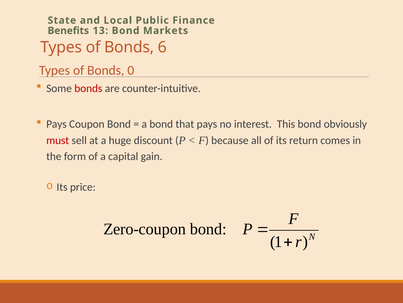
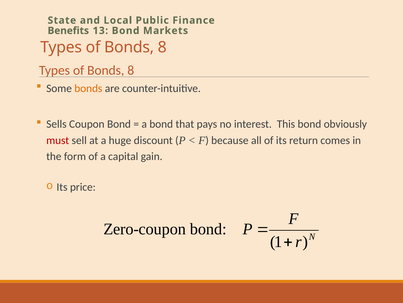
6 at (162, 47): 6 -> 8
0 at (131, 70): 0 -> 8
bonds at (88, 88) colour: red -> orange
Pays at (56, 124): Pays -> Sells
